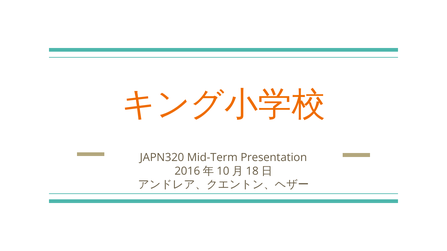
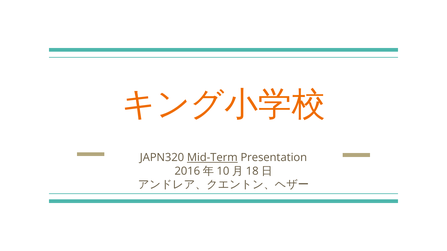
Mid-Term underline: none -> present
